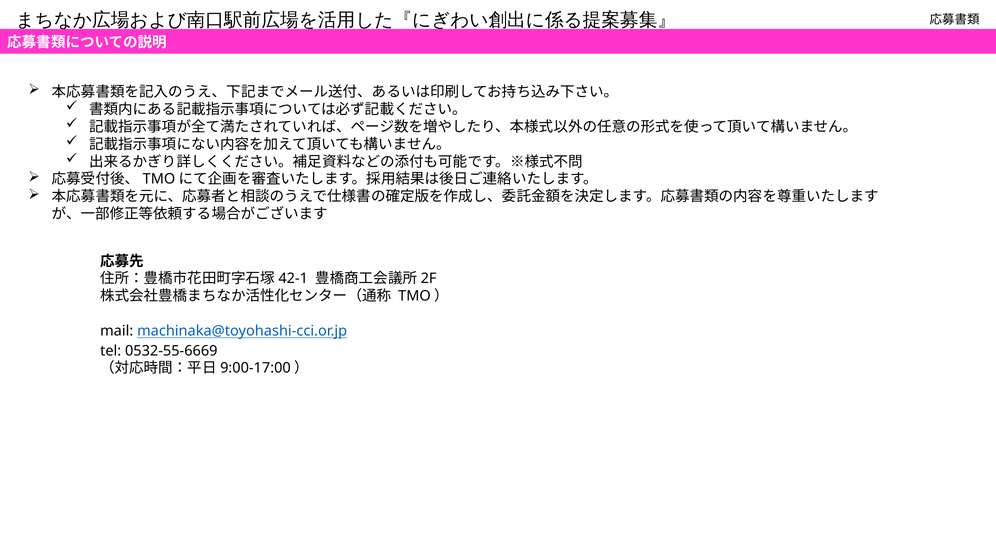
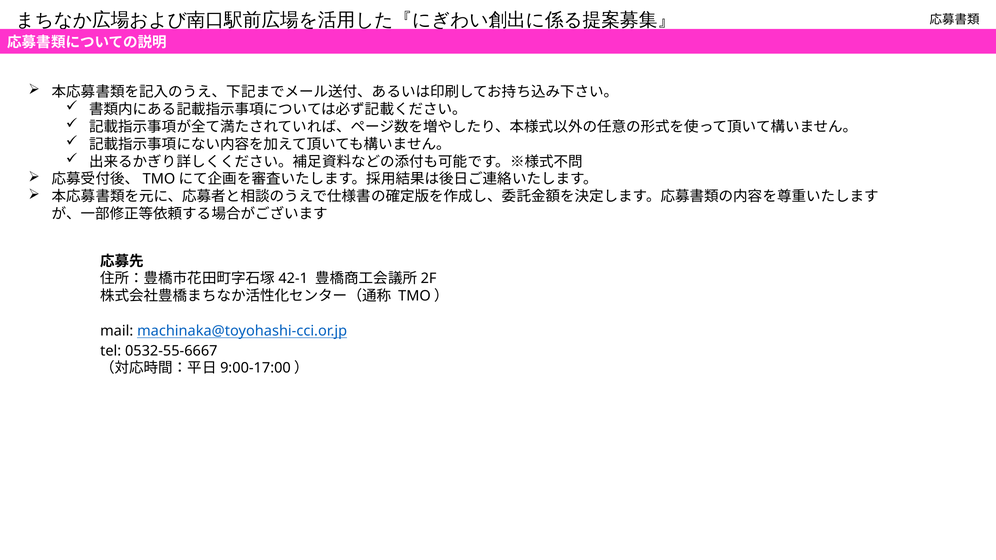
0532-55-6669: 0532-55-6669 -> 0532-55-6667
